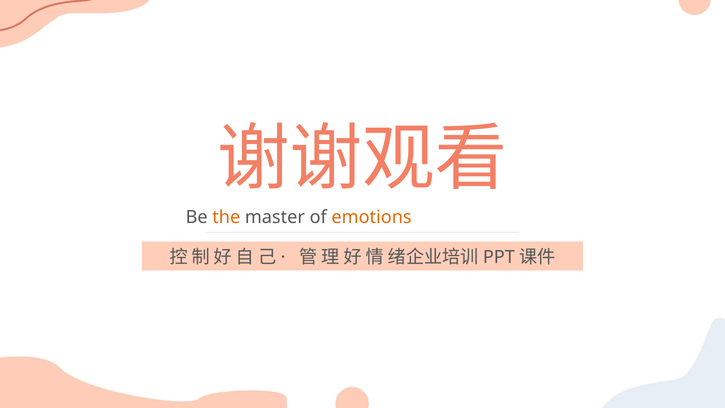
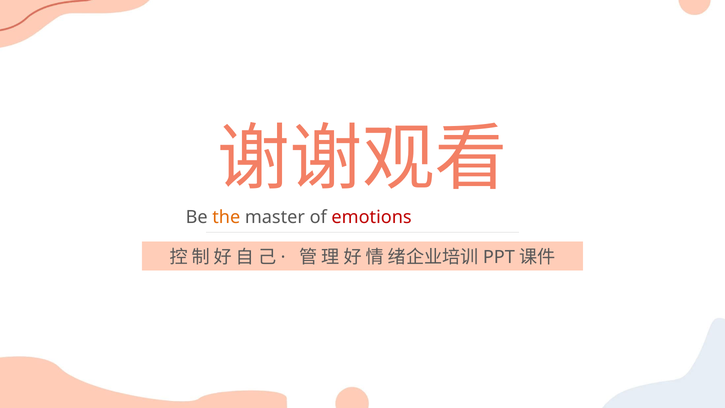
emotions colour: orange -> red
